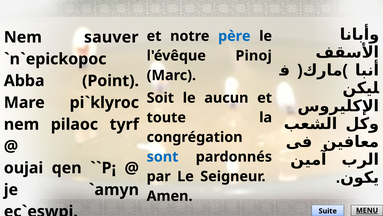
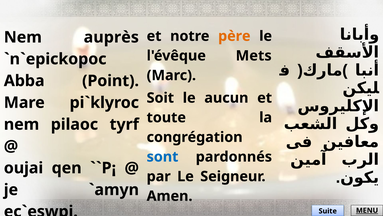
père colour: blue -> orange
sauver: sauver -> auprès
Pinoj: Pinoj -> Mets
